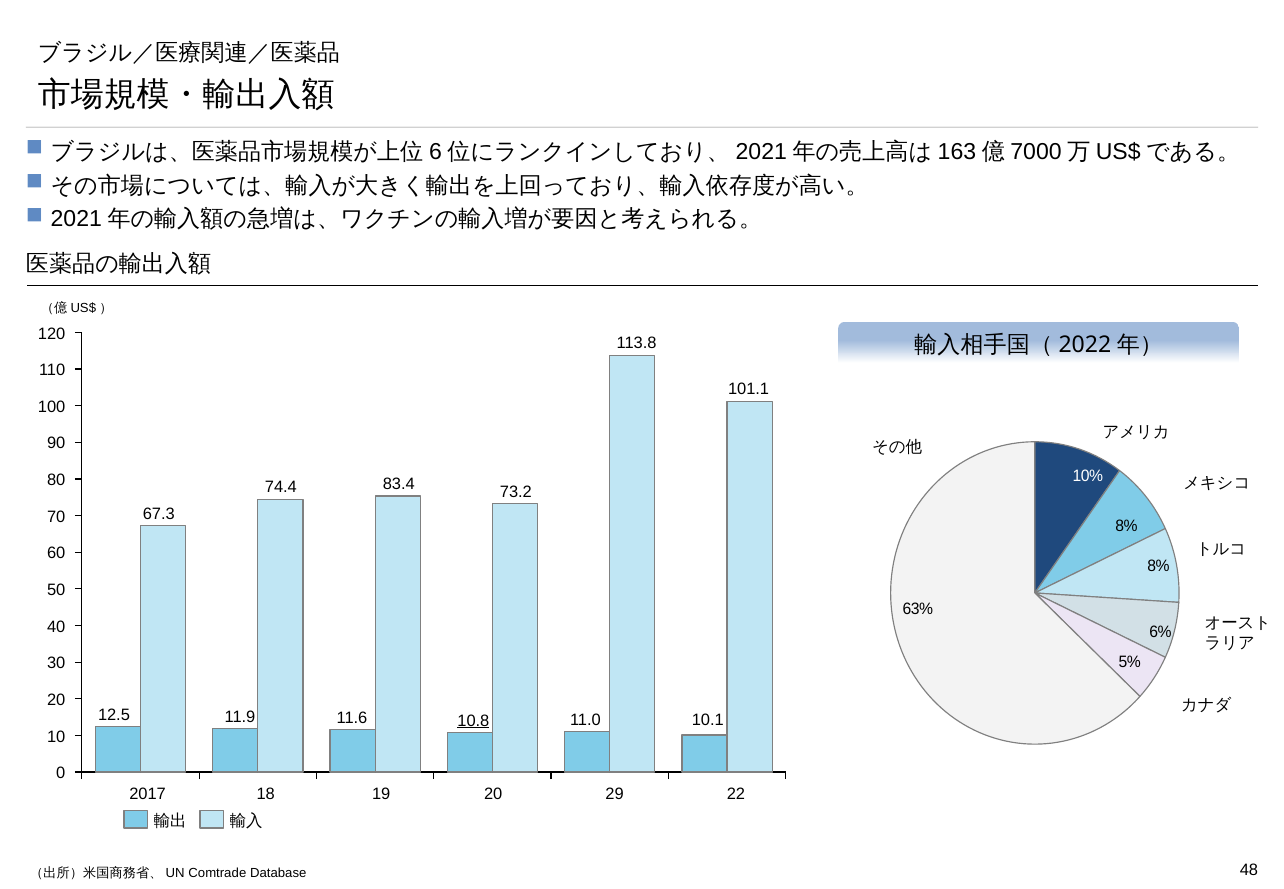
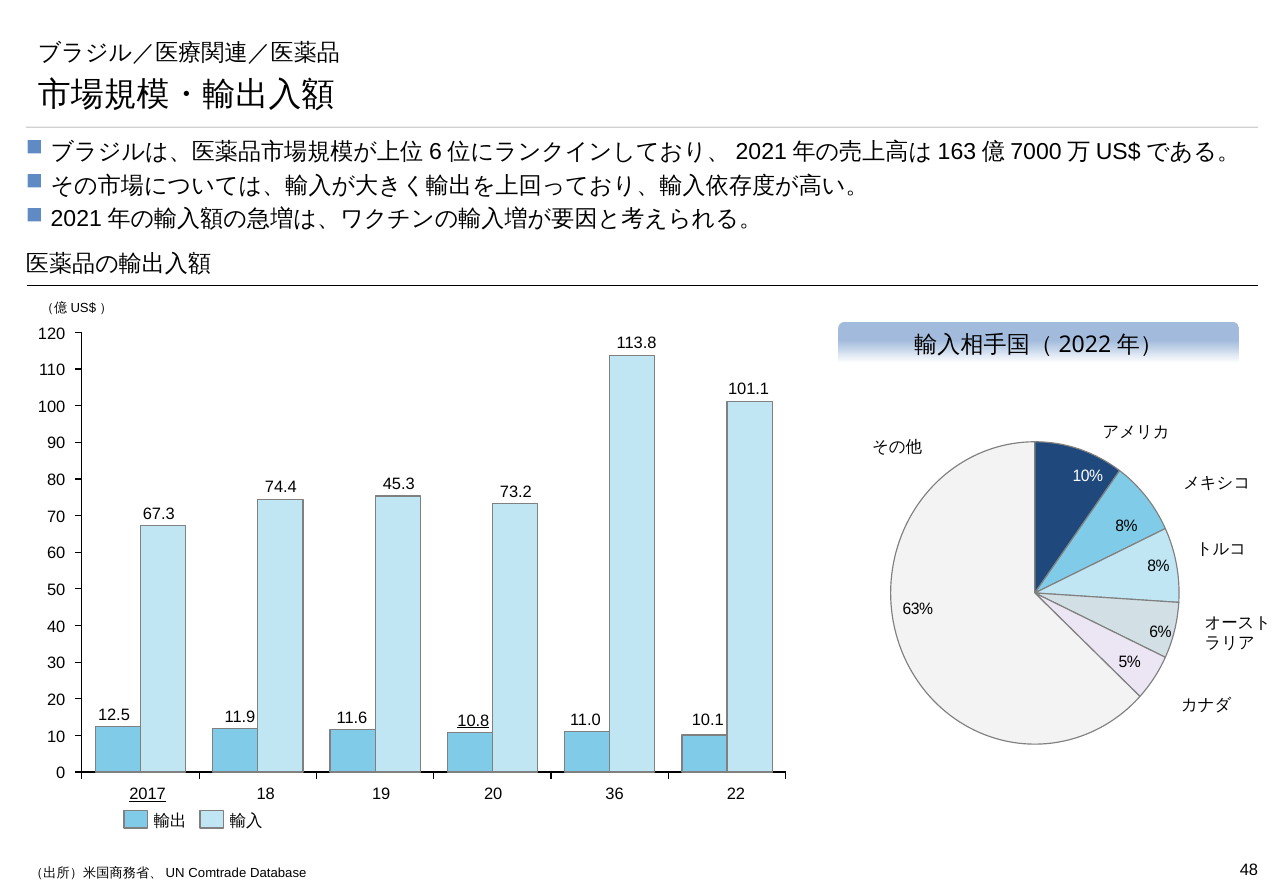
83.4: 83.4 -> 45.3
2017 underline: none -> present
29: 29 -> 36
